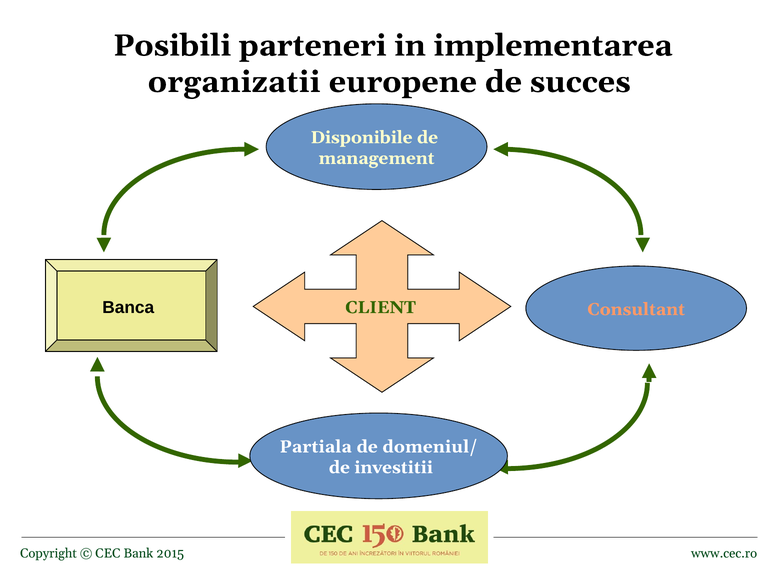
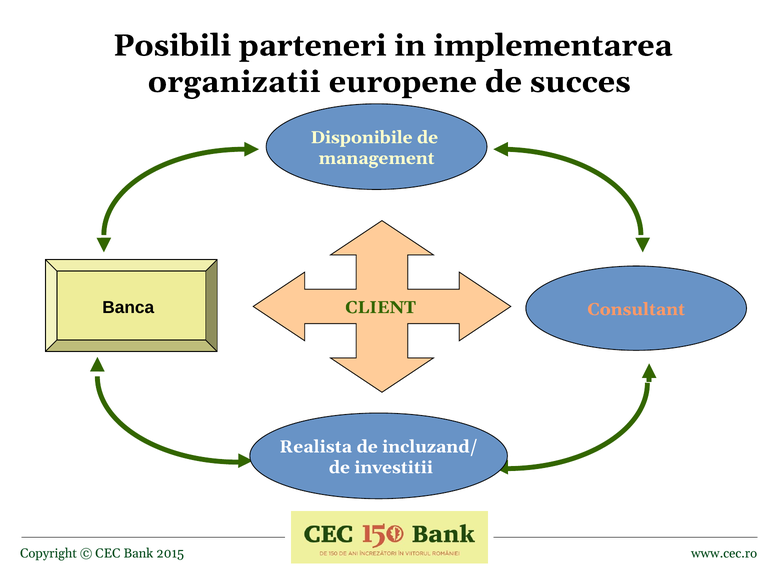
Partiala: Partiala -> Realista
domeniul/: domeniul/ -> incluzand/
